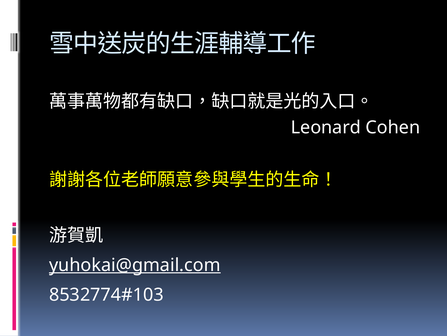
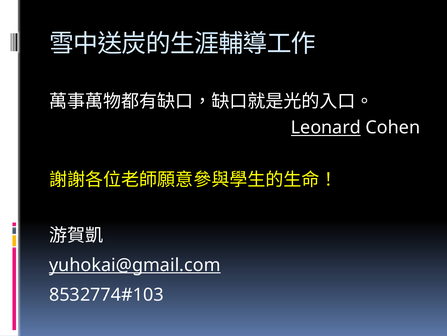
Leonard underline: none -> present
